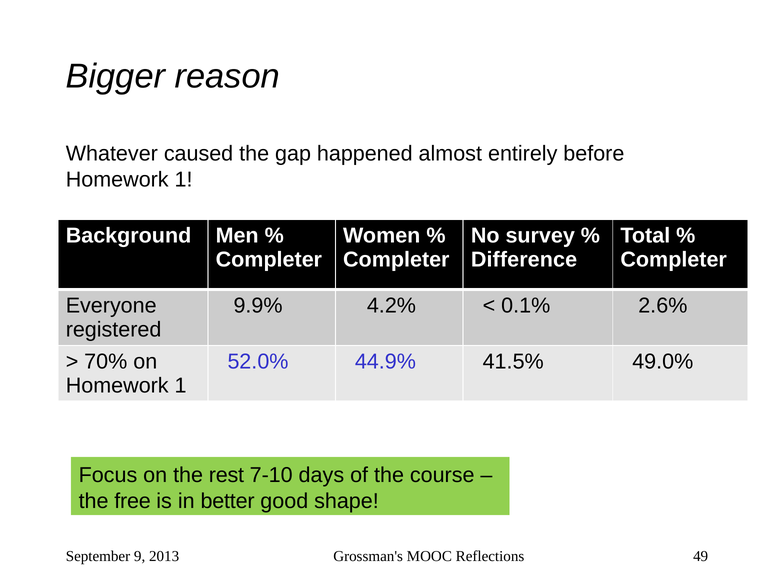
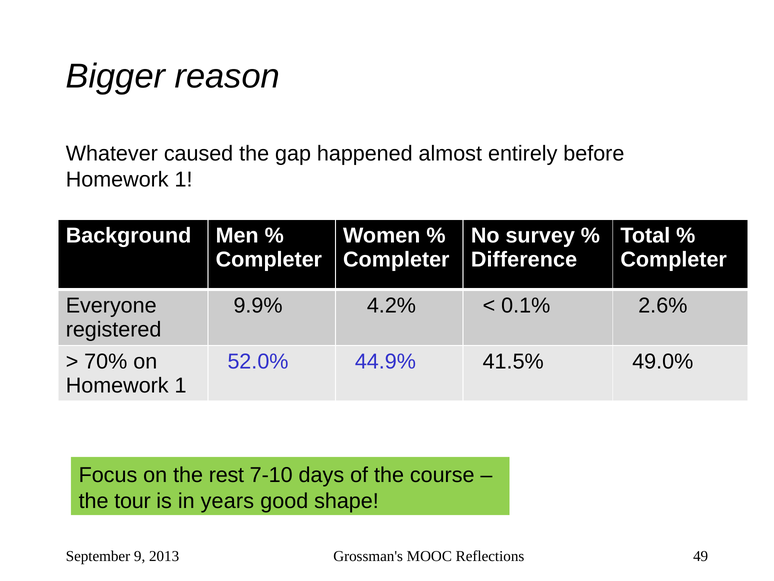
free: free -> tour
better: better -> years
